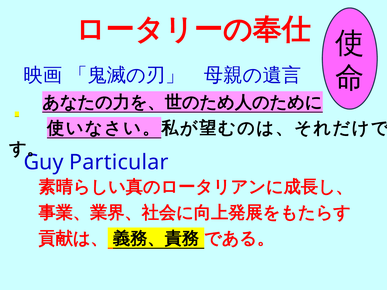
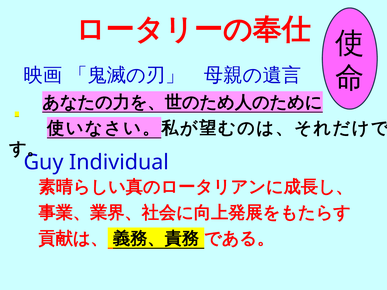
Particular: Particular -> Individual
